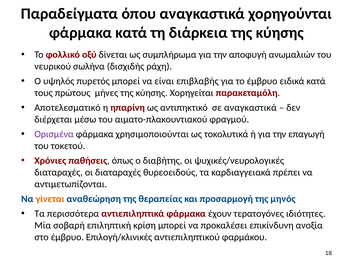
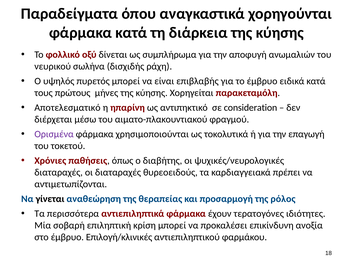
σε αναγκαστικά: αναγκαστικά -> consideration
γίνεται colour: orange -> black
μηνός: μηνός -> ρόλος
